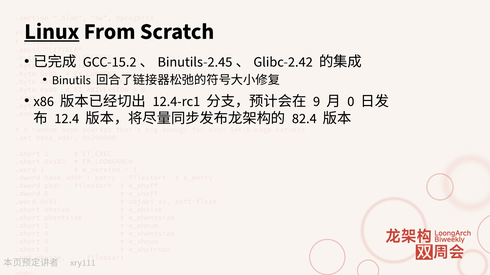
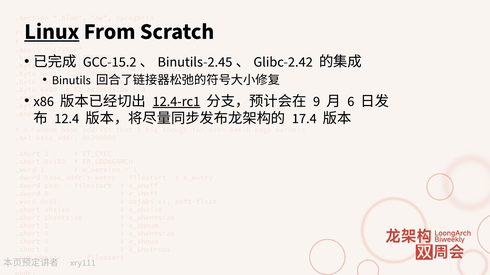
12.4-rc1 underline: none -> present
0: 0 -> 6
82.4: 82.4 -> 17.4
